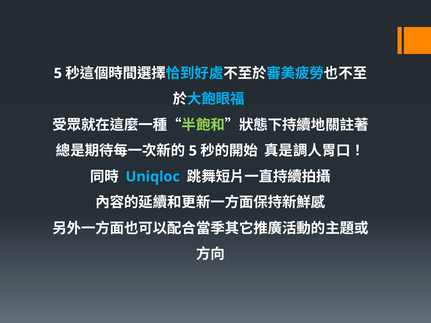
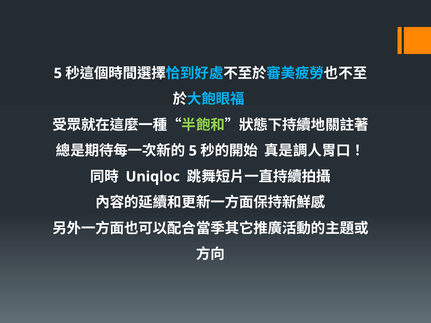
Uniqloc colour: light blue -> white
